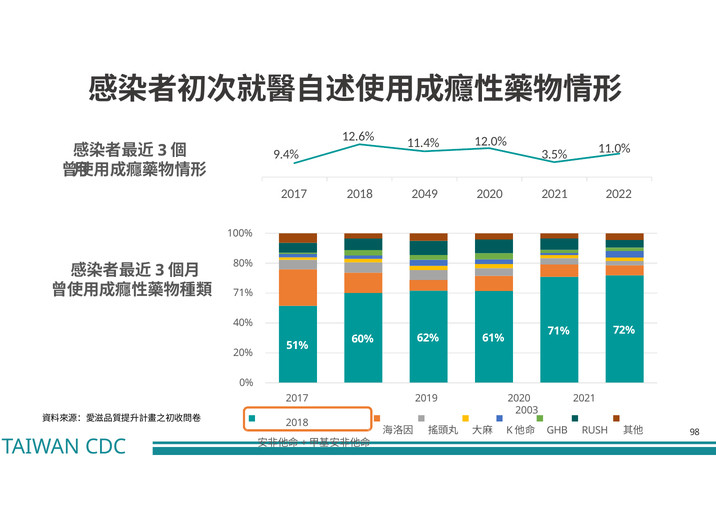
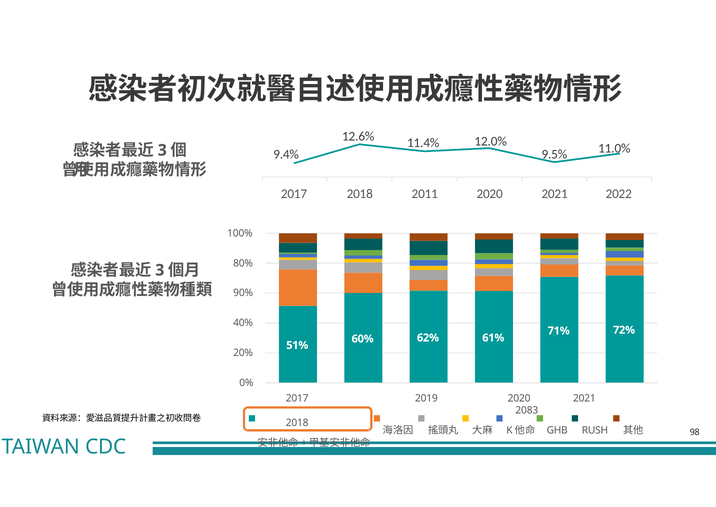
3.5%: 3.5% -> 9.5%
2049: 2049 -> 2011
71% at (243, 293): 71% -> 90%
2003: 2003 -> 2083
